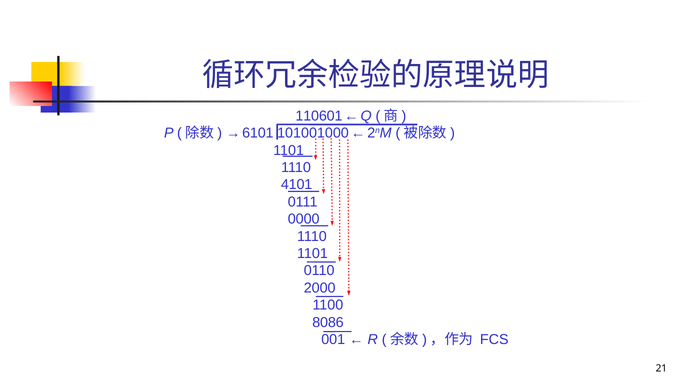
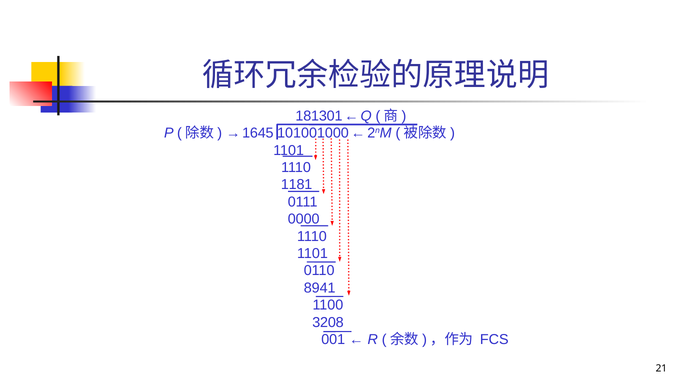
110601: 110601 -> 181301
6101: 6101 -> 1645
4101: 4101 -> 1181
2000: 2000 -> 8941
8086: 8086 -> 3208
